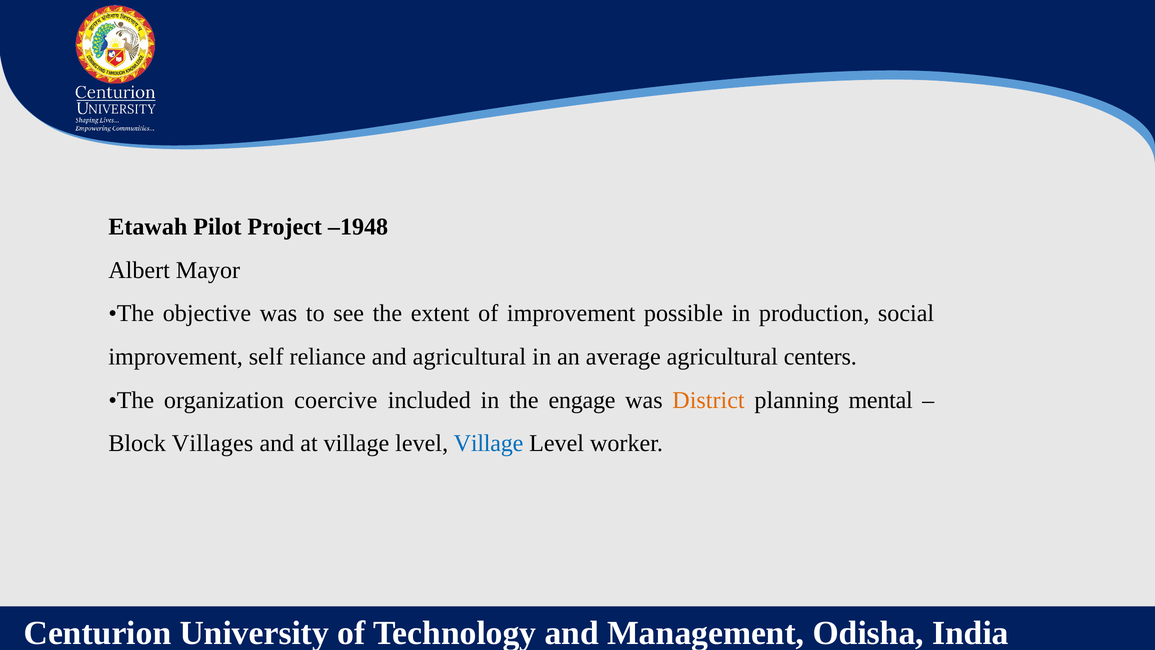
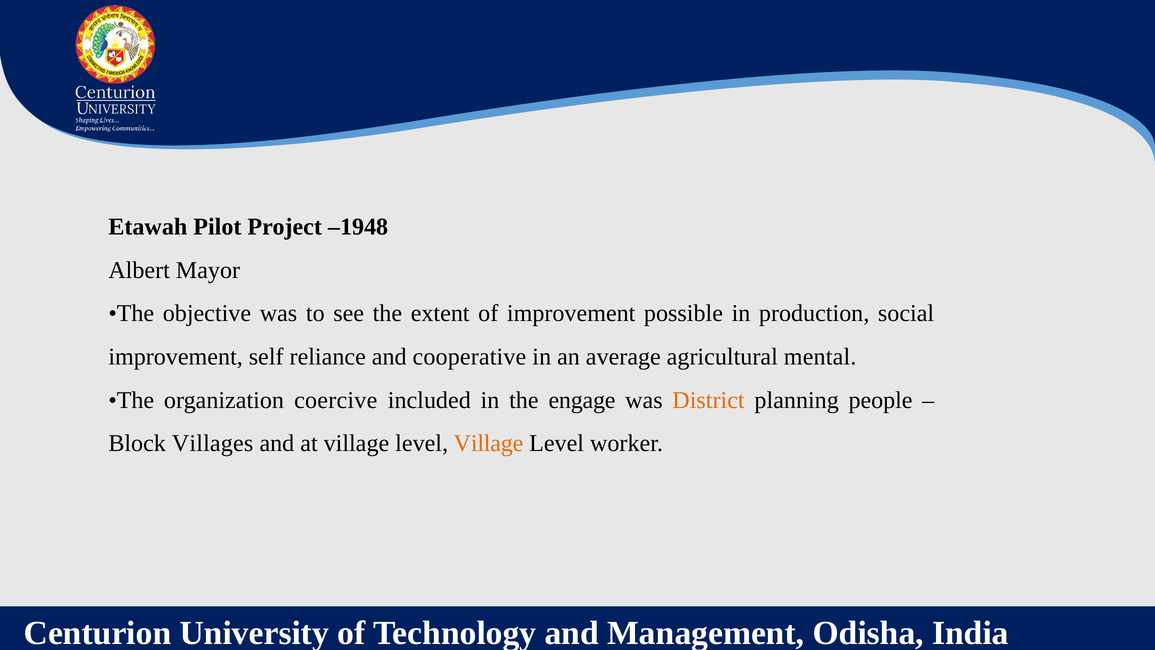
and agricultural: agricultural -> cooperative
centers: centers -> mental
mental: mental -> people
Village at (489, 443) colour: blue -> orange
